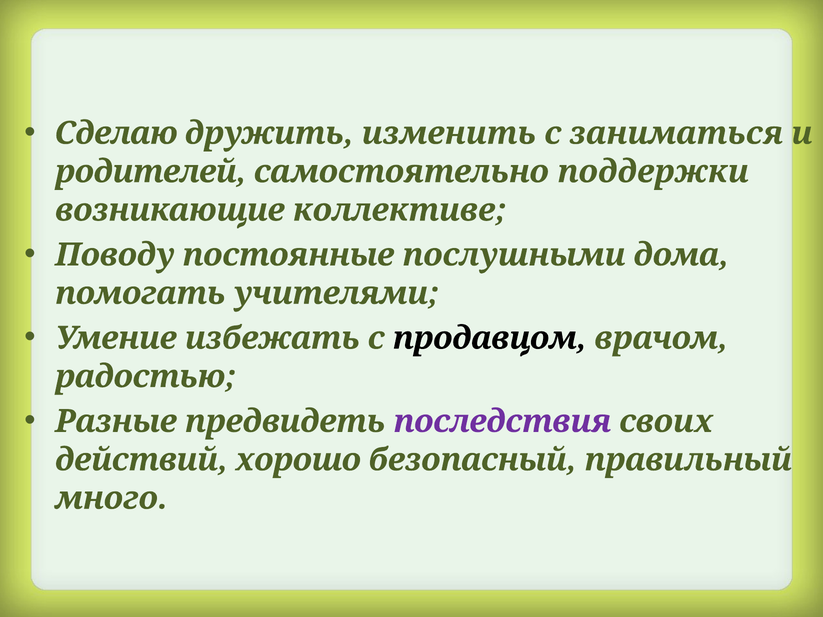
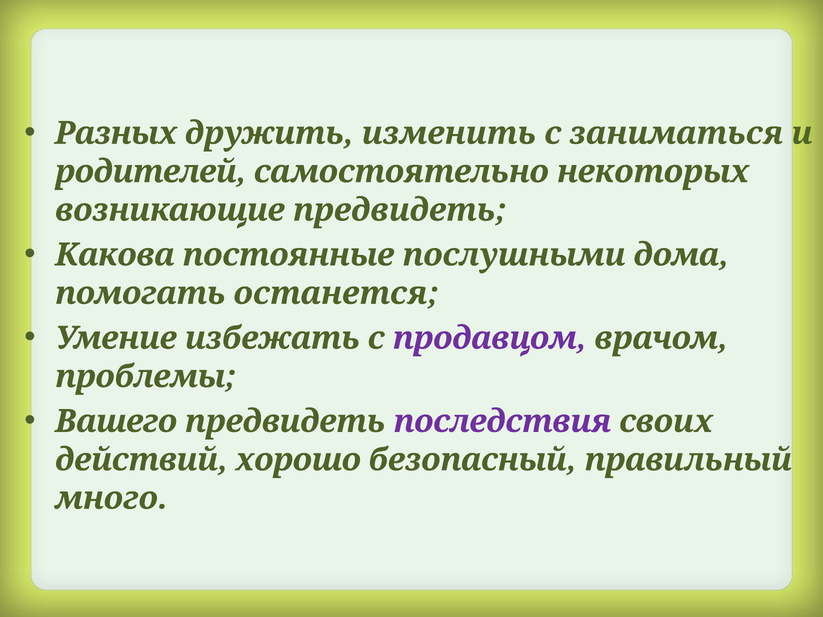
Сделаю: Сделаю -> Разных
поддержки: поддержки -> некоторых
возникающие коллективе: коллективе -> предвидеть
Поводу: Поводу -> Какова
учителями: учителями -> останется
продавцом colour: black -> purple
радостью: радостью -> проблемы
Разные: Разные -> Вашего
